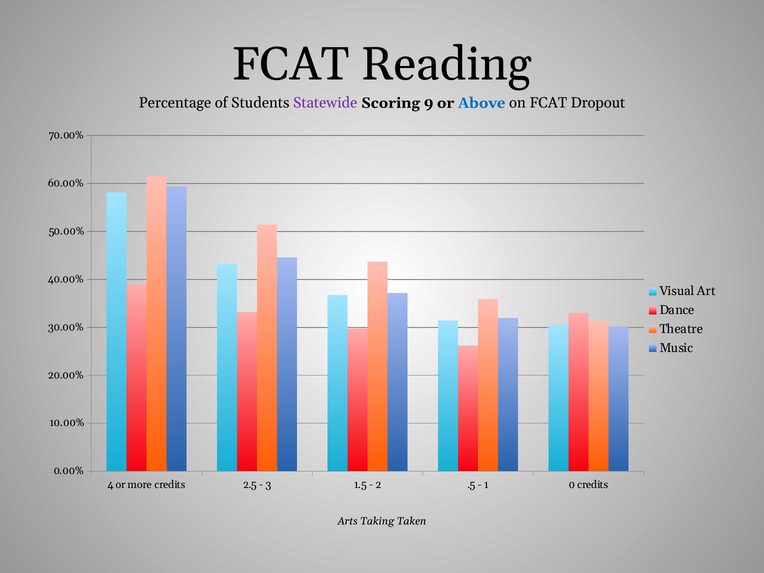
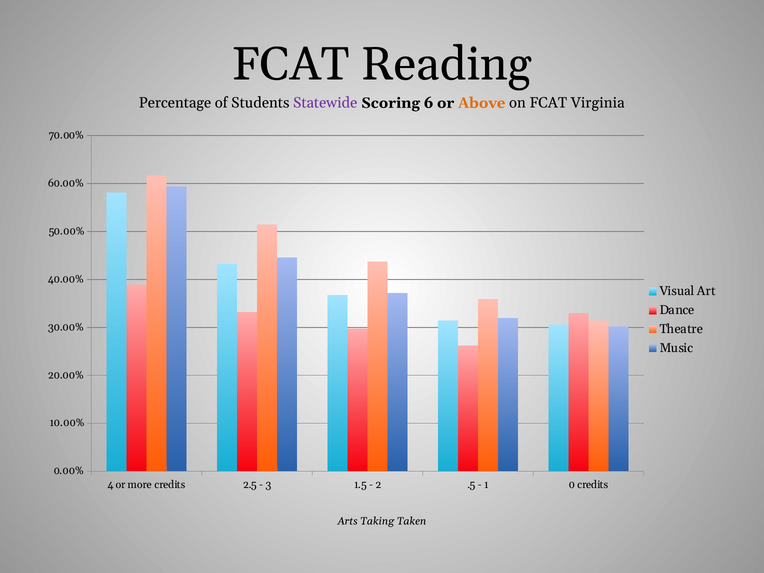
9: 9 -> 6
Above colour: blue -> orange
Dropout: Dropout -> Virginia
